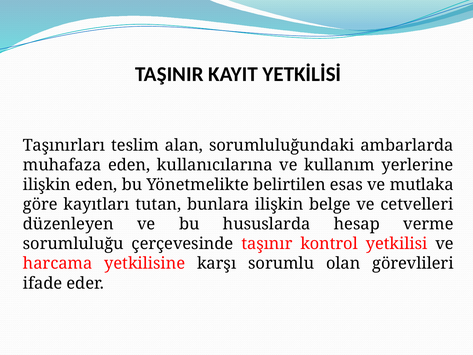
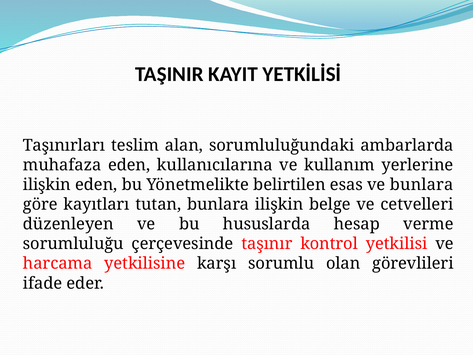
ve mutlaka: mutlaka -> bunlara
